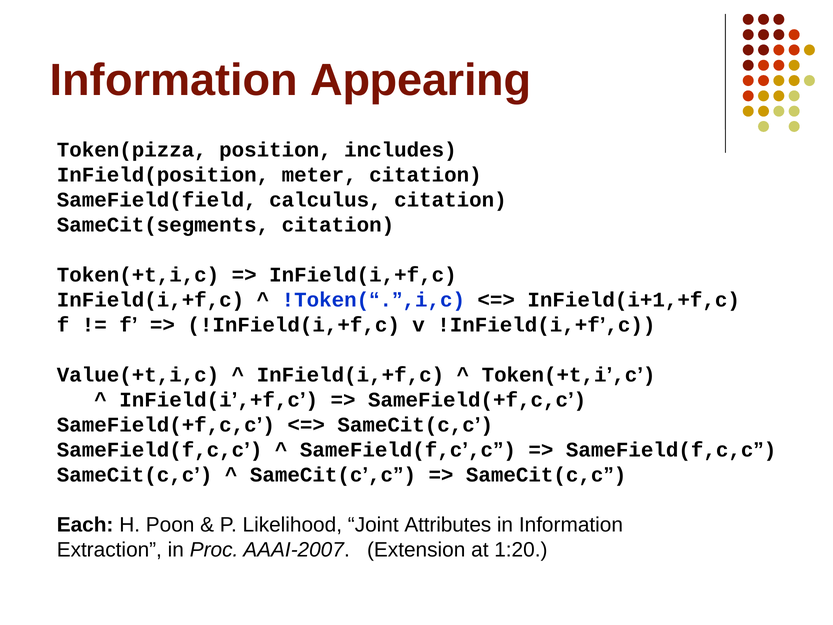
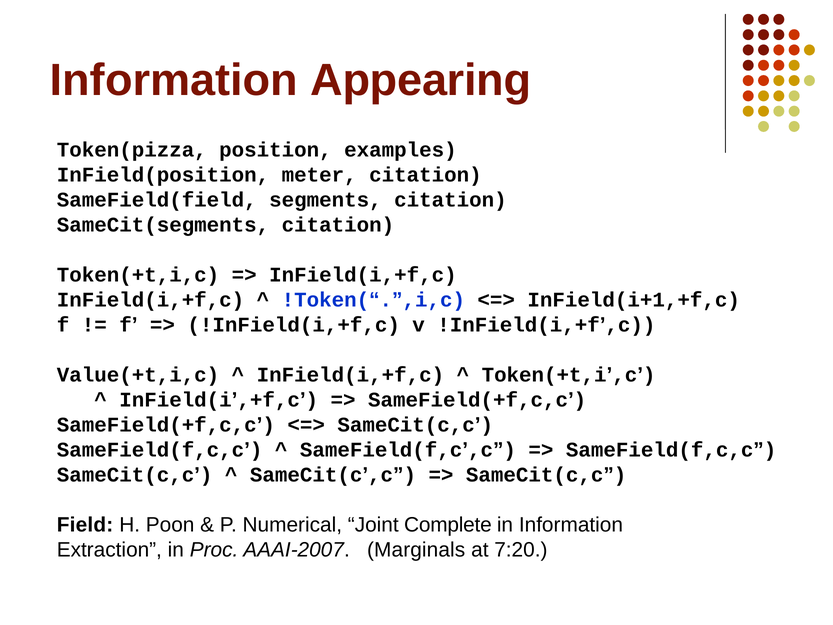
includes: includes -> examples
calculus: calculus -> segments
Each: Each -> Field
Likelihood: Likelihood -> Numerical
Attributes: Attributes -> Complete
Extension: Extension -> Marginals
1:20: 1:20 -> 7:20
